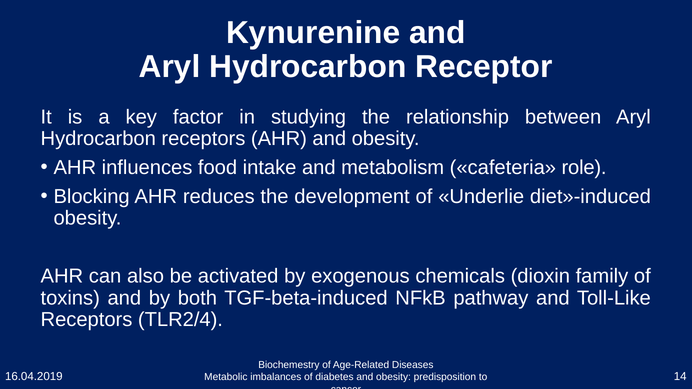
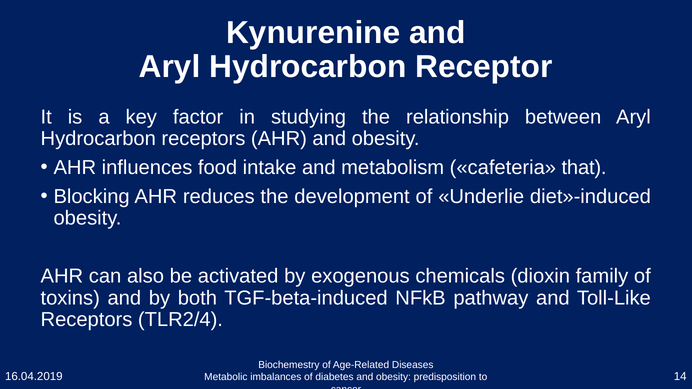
role: role -> that
